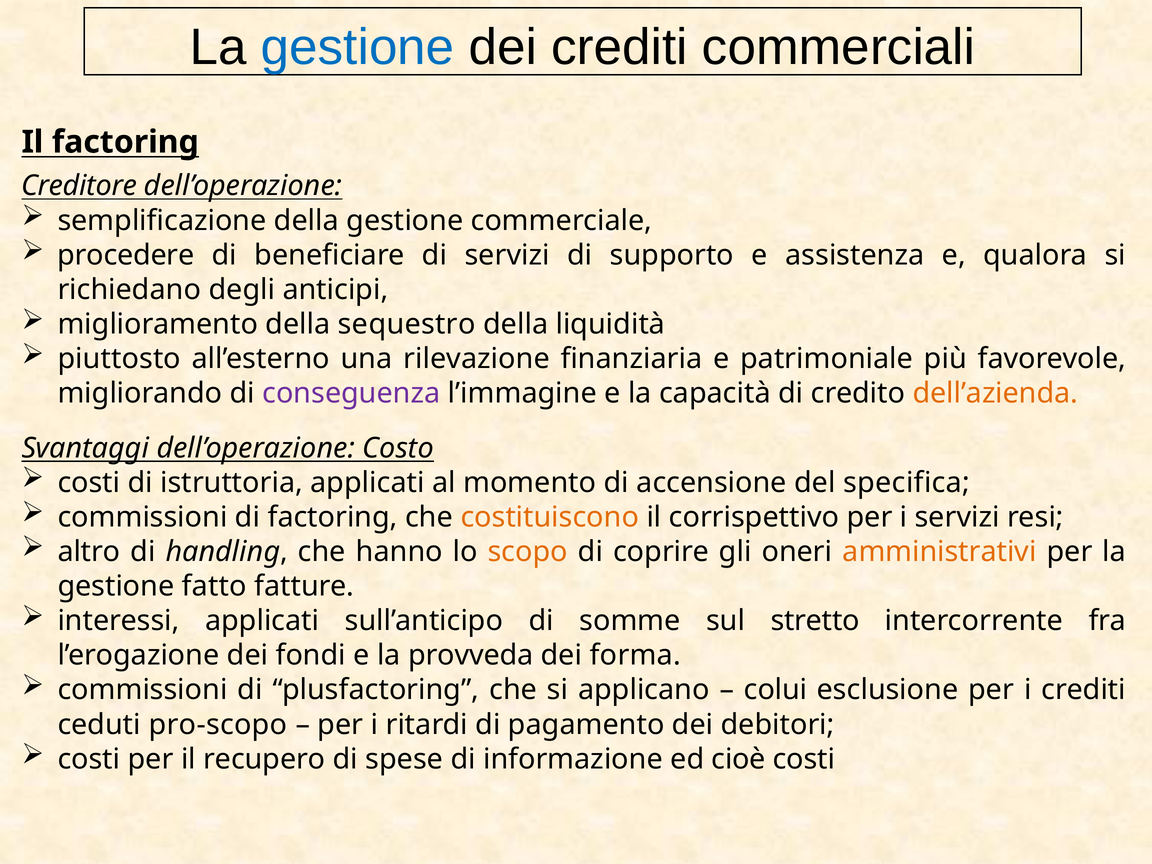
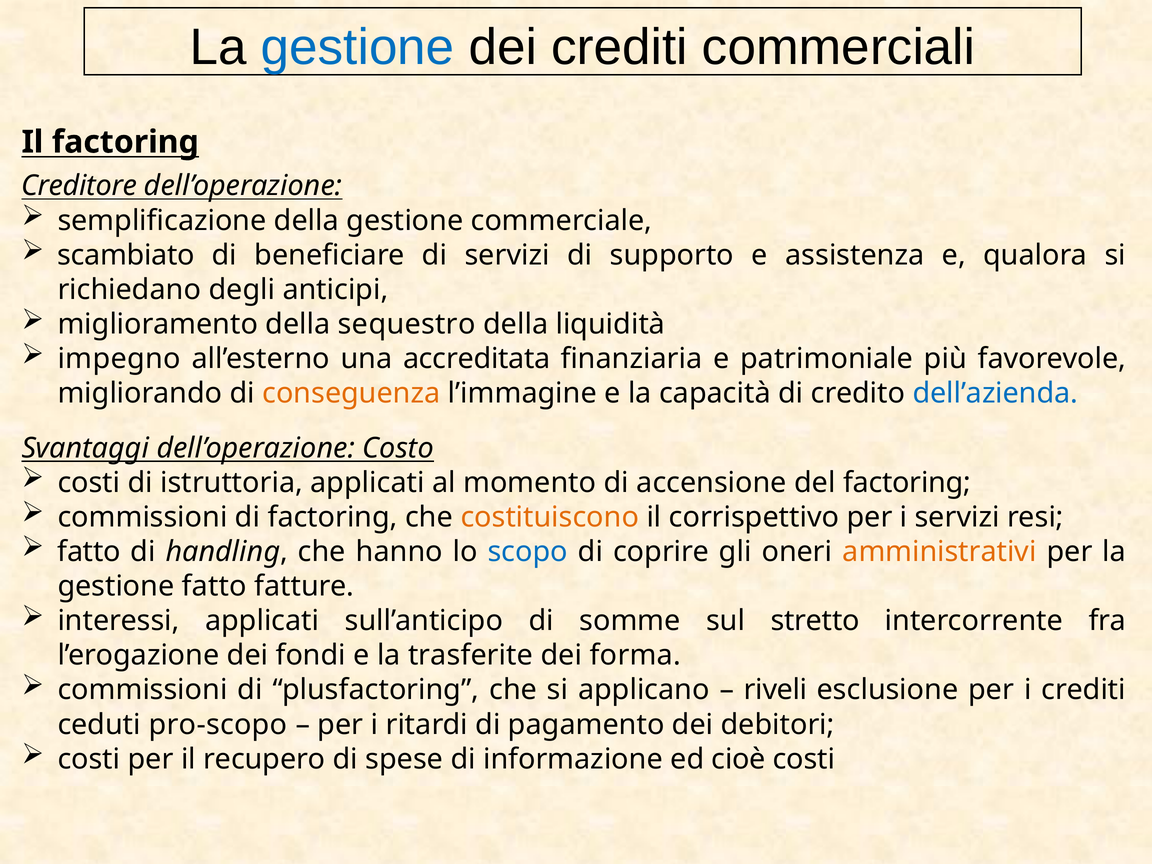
procedere: procedere -> scambiato
piuttosto: piuttosto -> impegno
rilevazione: rilevazione -> accreditata
conseguenza colour: purple -> orange
dell’azienda colour: orange -> blue
del specifica: specifica -> factoring
altro at (89, 552): altro -> fatto
scopo colour: orange -> blue
provveda: provveda -> trasferite
colui: colui -> riveli
